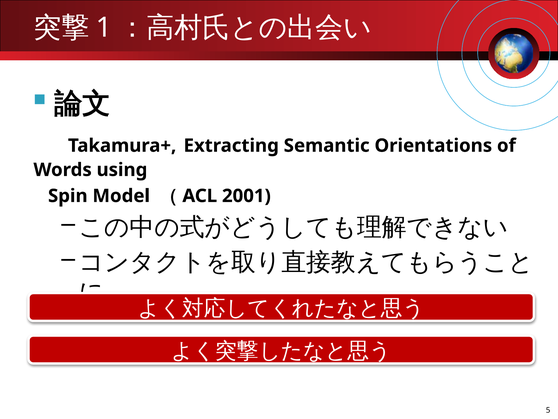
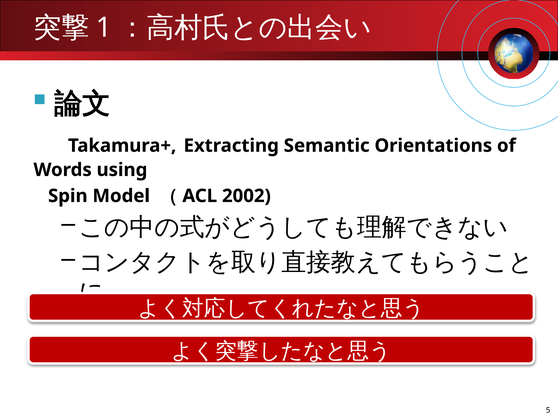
2001: 2001 -> 2002
